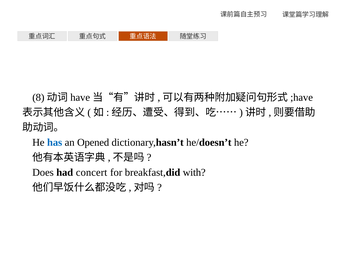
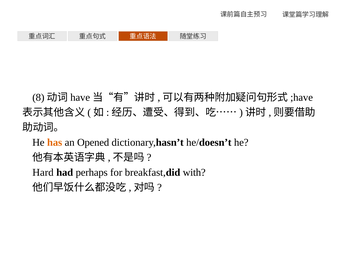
has colour: blue -> orange
Does: Does -> Hard
concert: concert -> perhaps
